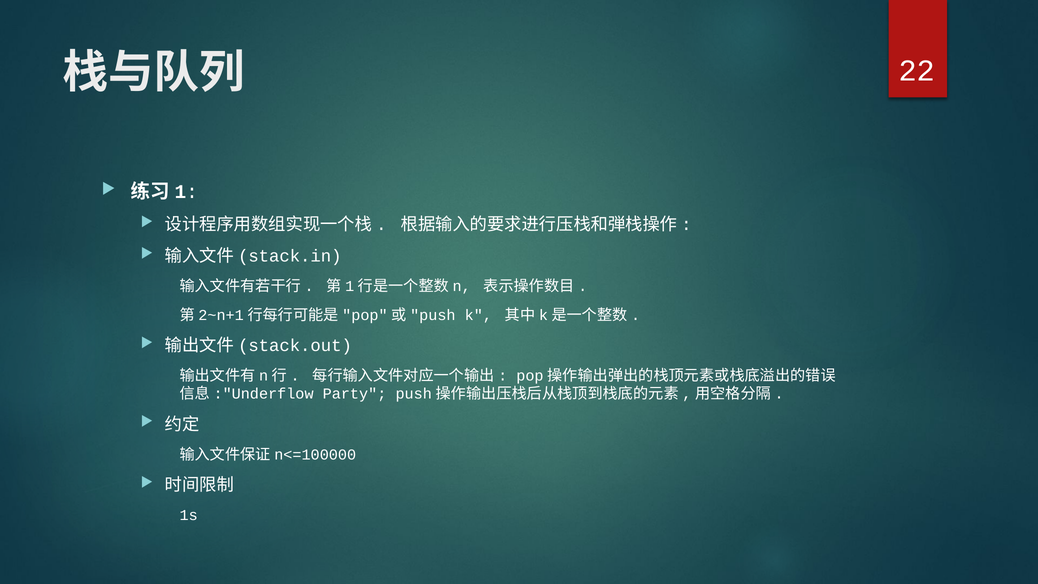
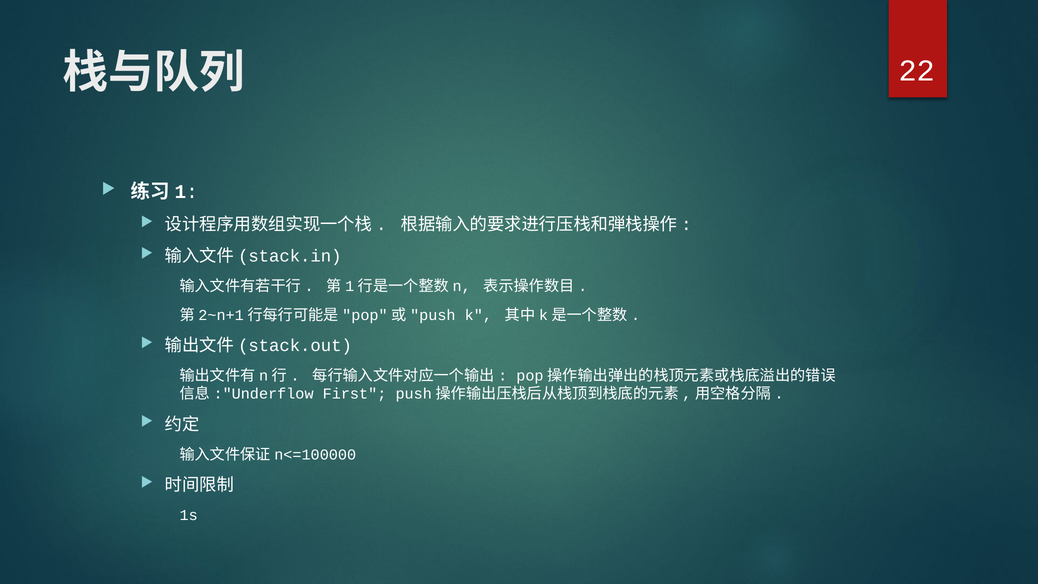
Party: Party -> First
